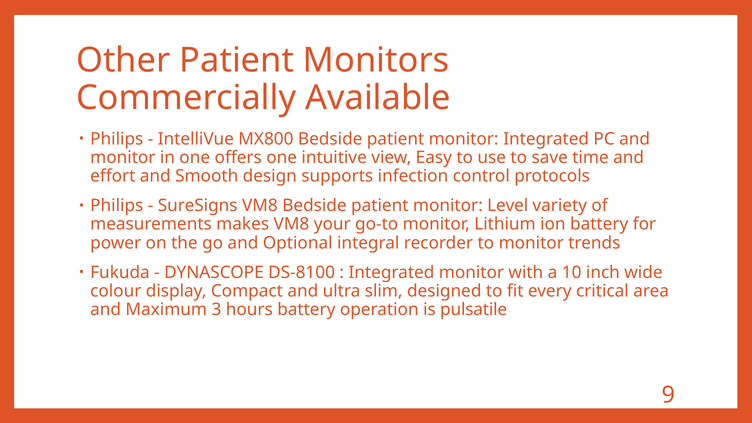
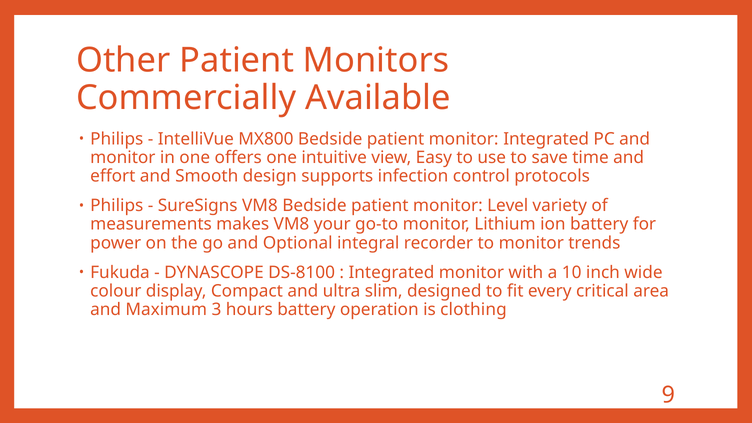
pulsatile: pulsatile -> clothing
